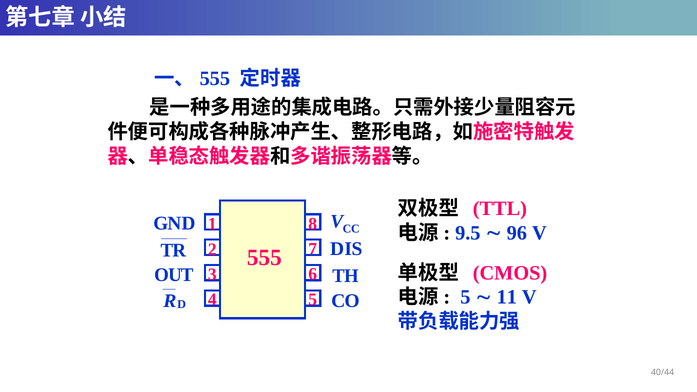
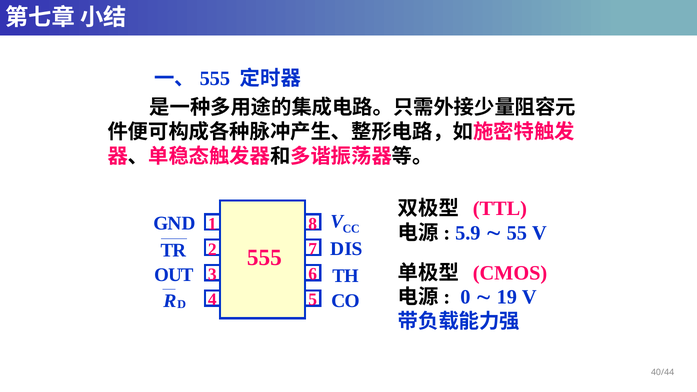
9.5: 9.5 -> 5.9
96: 96 -> 55
5 at (465, 297): 5 -> 0
11: 11 -> 19
